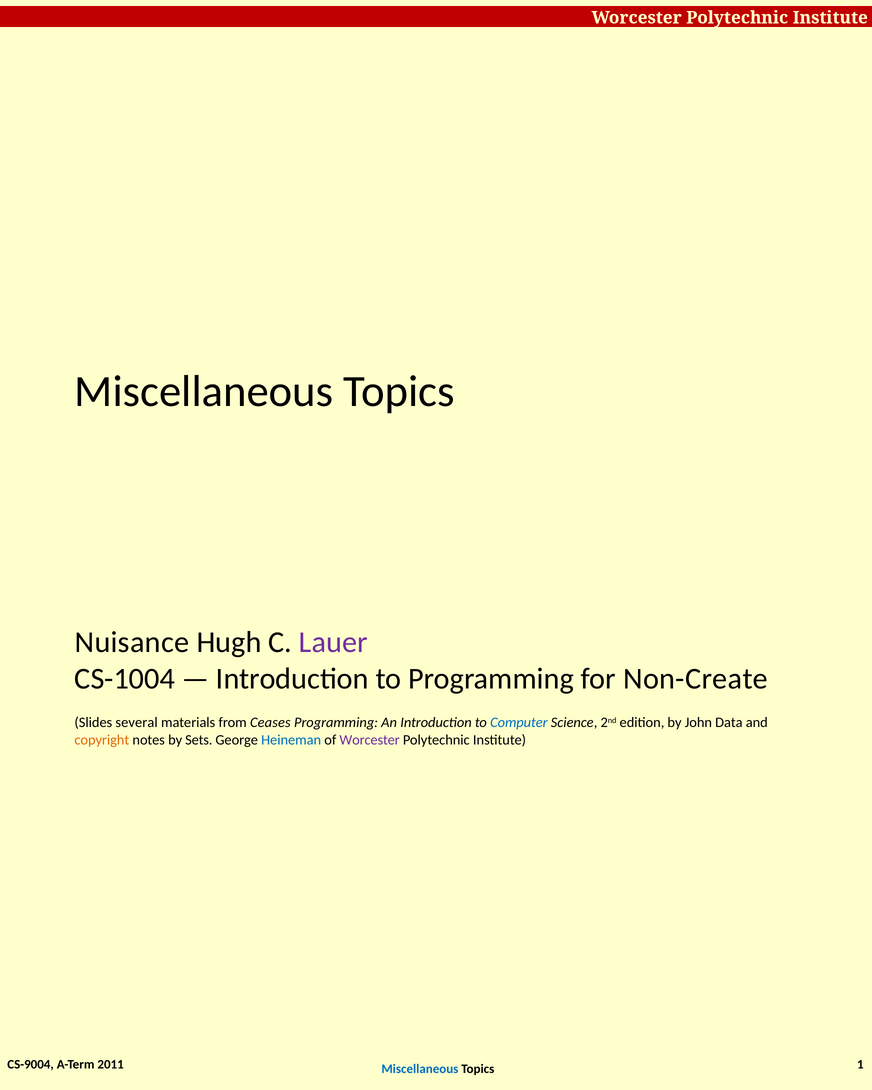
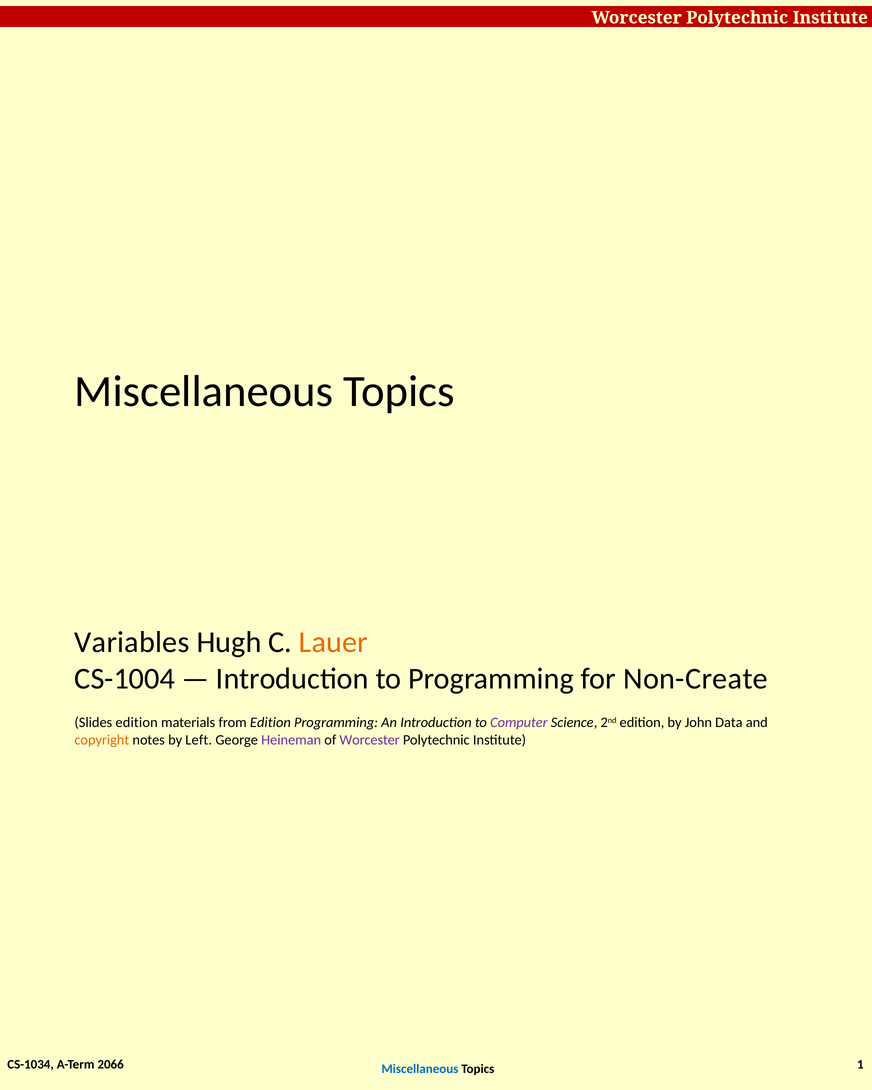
Nuisance: Nuisance -> Variables
Lauer colour: purple -> orange
Slides several: several -> edition
from Ceases: Ceases -> Edition
Computer colour: blue -> purple
Sets: Sets -> Left
Heineman colour: blue -> purple
CS-9004: CS-9004 -> CS-1034
2011: 2011 -> 2066
